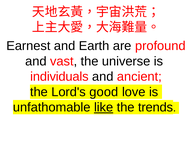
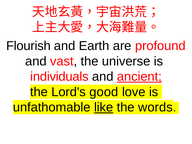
Earnest: Earnest -> Flourish
ancient underline: none -> present
trends: trends -> words
